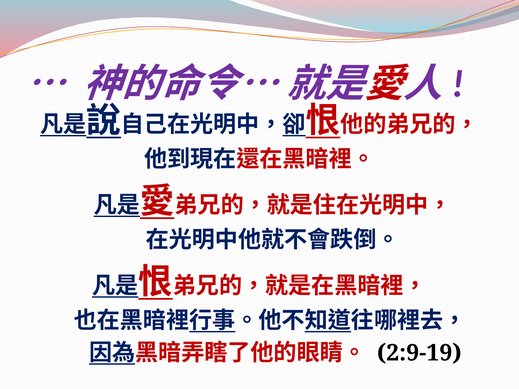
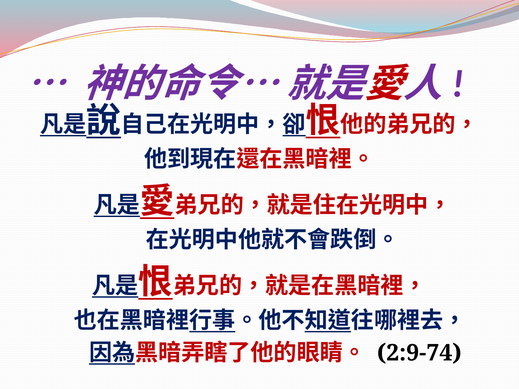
2:9-19: 2:9-19 -> 2:9-74
